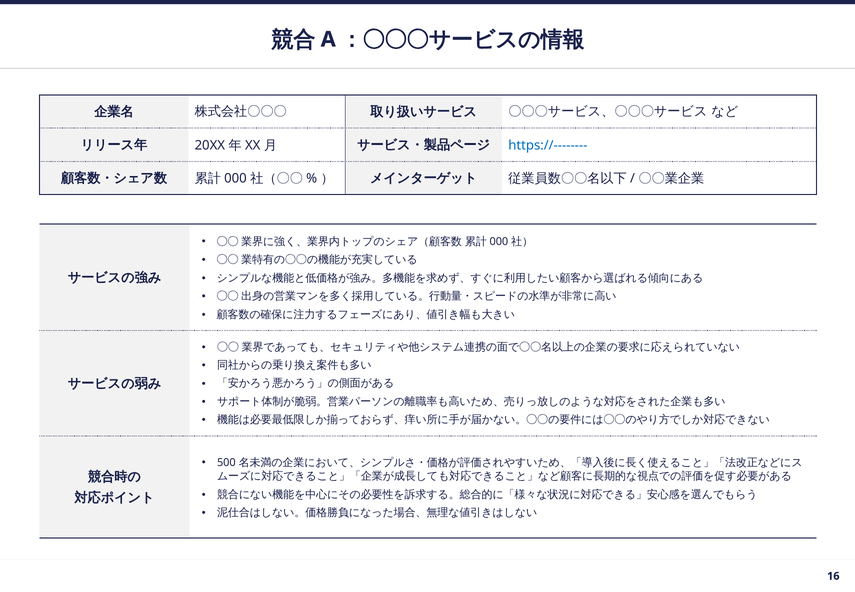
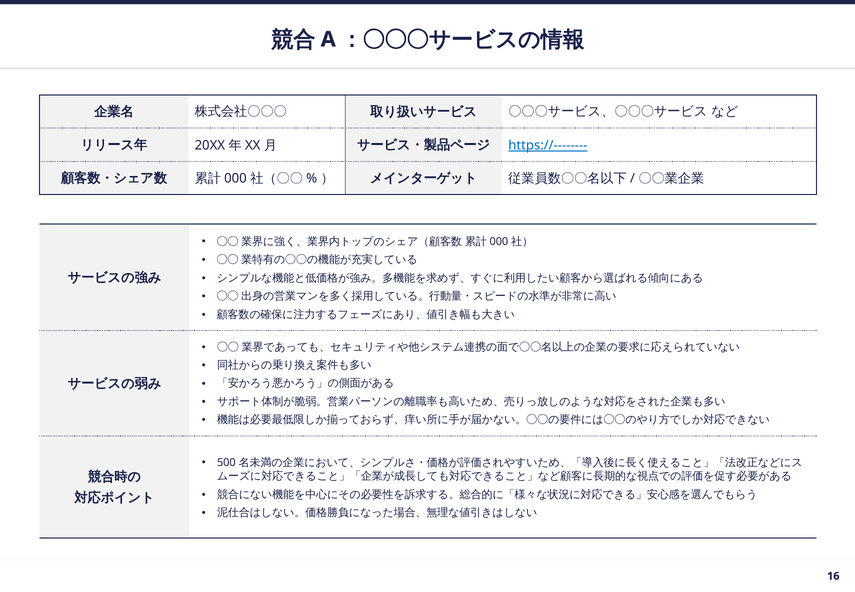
https://-------- underline: none -> present
